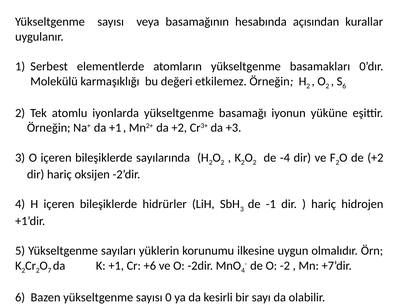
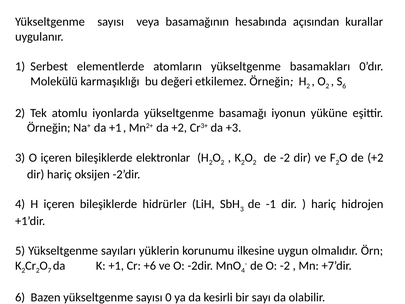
sayılarında: sayılarında -> elektronlar
de -4: -4 -> -2
